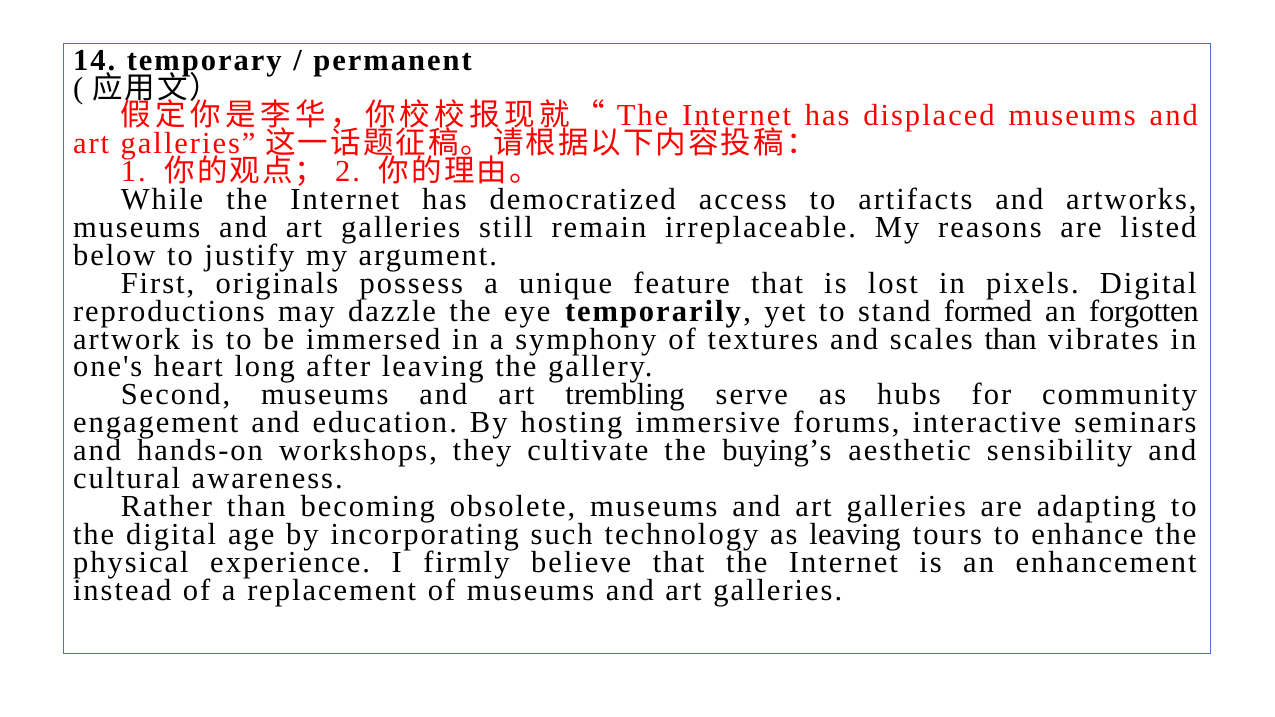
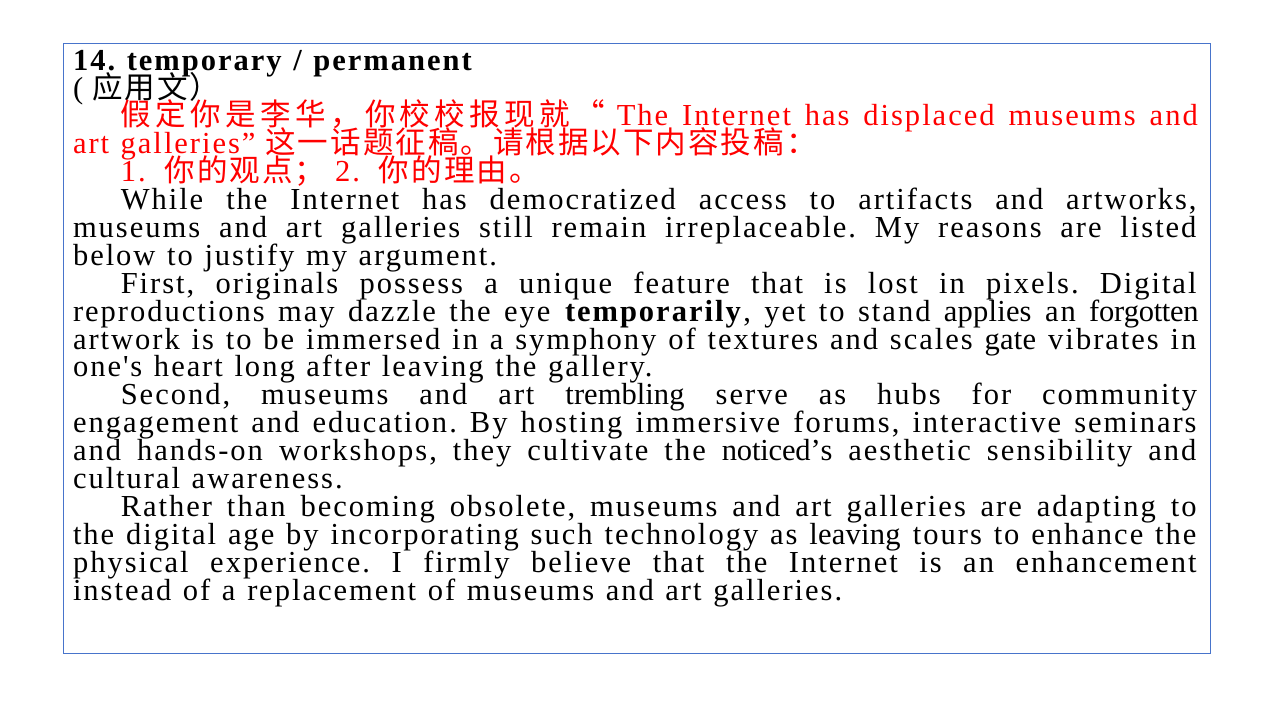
formed: formed -> applies
scales than: than -> gate
buying’s: buying’s -> noticed’s
